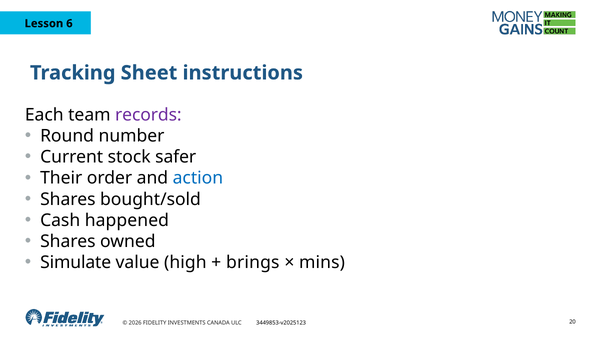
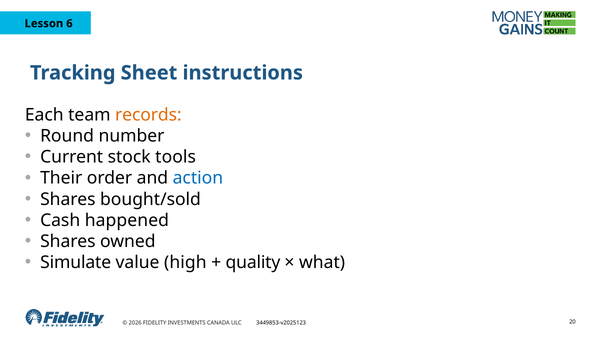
records colour: purple -> orange
safer: safer -> tools
brings: brings -> quality
mins: mins -> what
